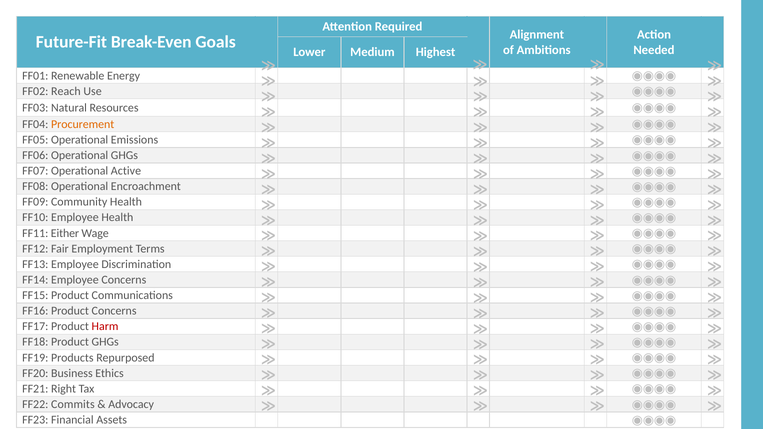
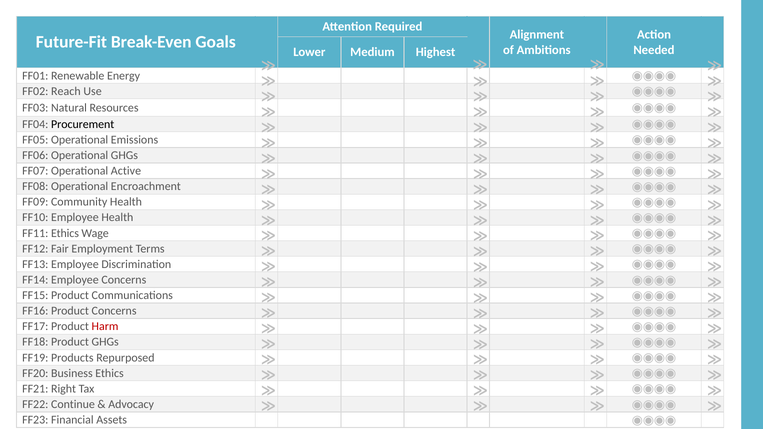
Procurement colour: orange -> black
FF11 Either: Either -> Ethics
Commits: Commits -> Continue
